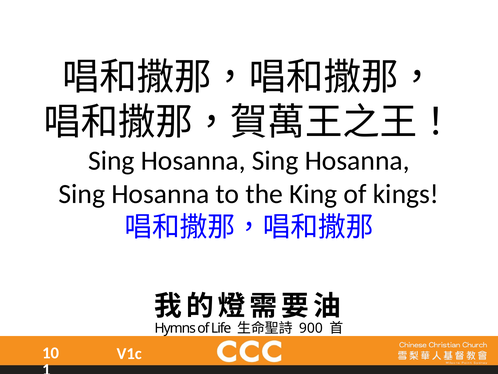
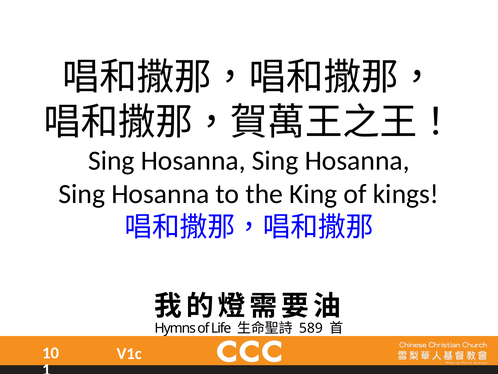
900: 900 -> 589
